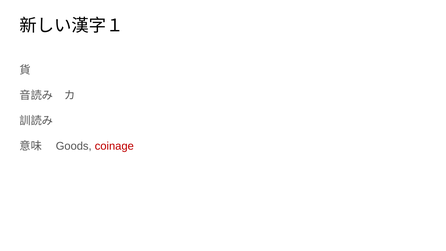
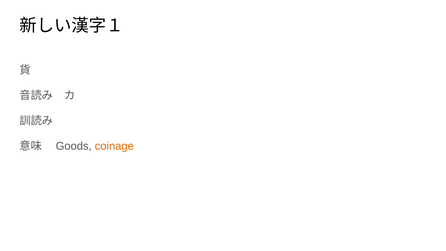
coinage colour: red -> orange
